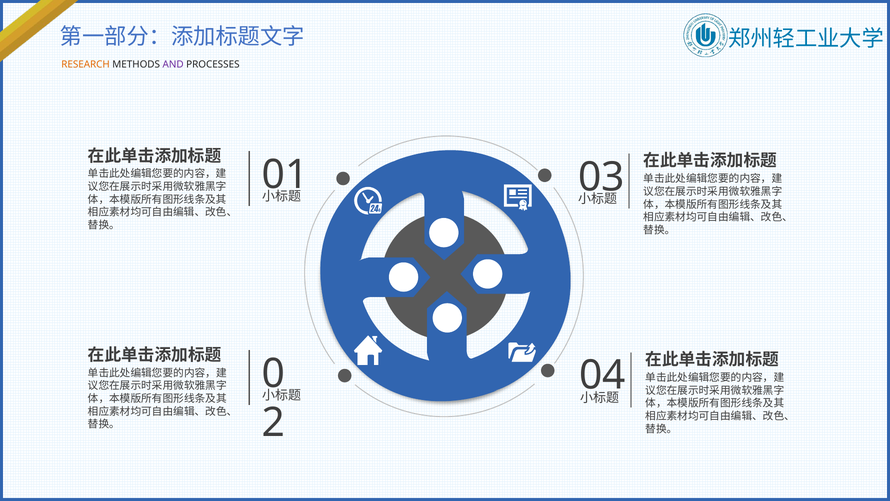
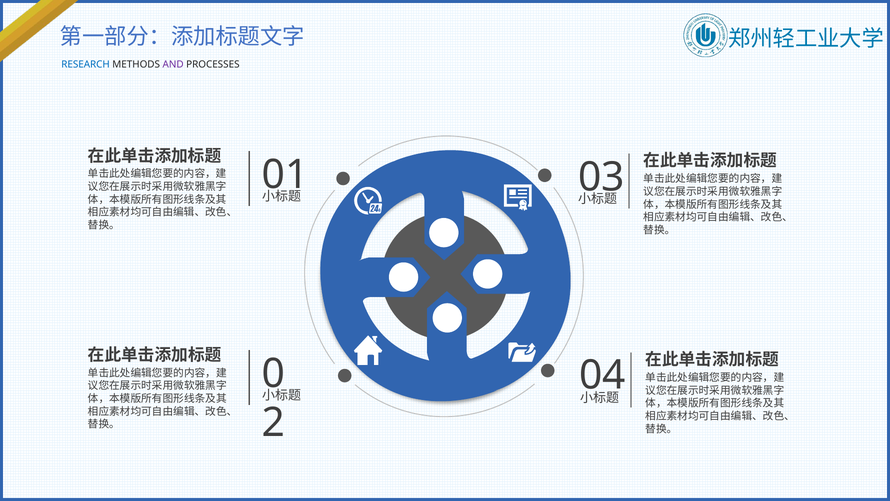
RESEARCH colour: orange -> blue
